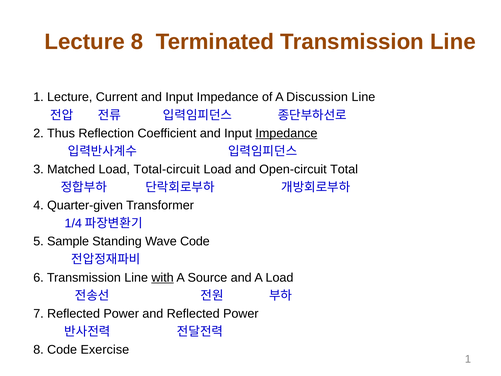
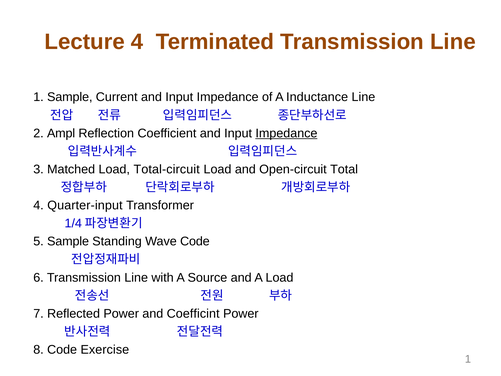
Lecture 8: 8 -> 4
1 Lecture: Lecture -> Sample
Discussion: Discussion -> Inductance
Thus: Thus -> Ampl
Quarter-given: Quarter-given -> Quarter-input
with underline: present -> none
and Reflected: Reflected -> Coefficint
